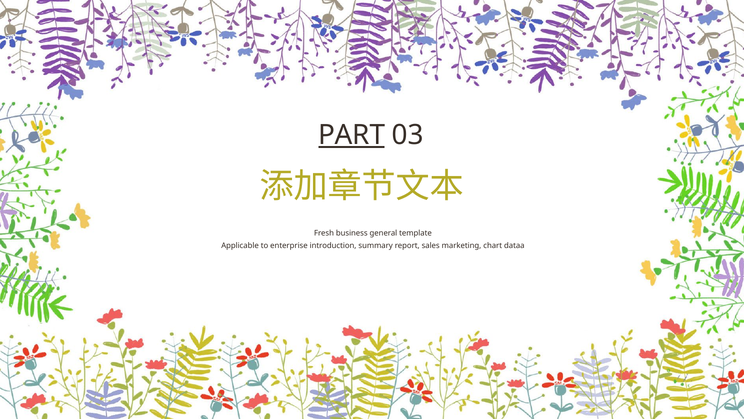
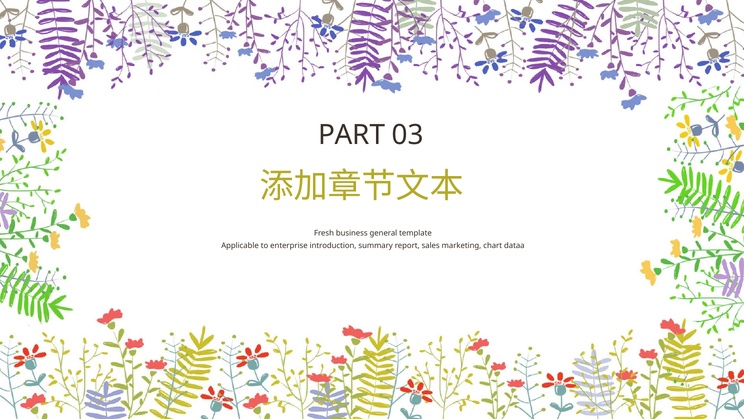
PART underline: present -> none
